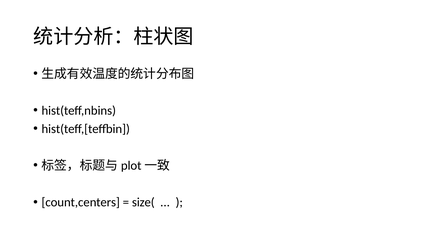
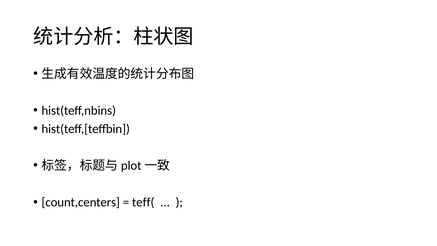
size(: size( -> teff(
